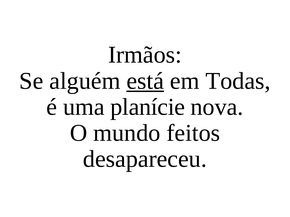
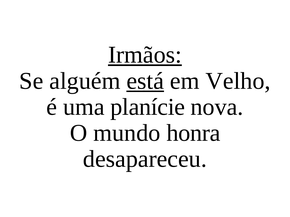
Irmãos underline: none -> present
Todas: Todas -> Velho
feitos: feitos -> honra
